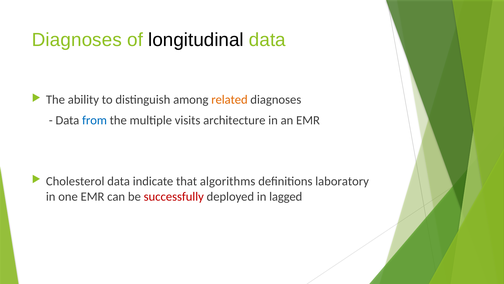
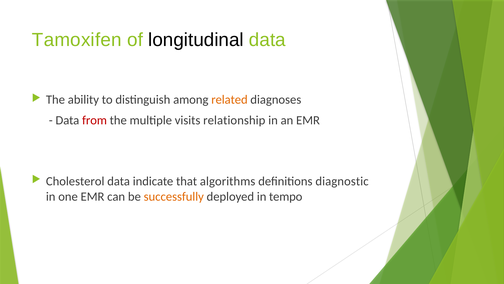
Diagnoses at (77, 40): Diagnoses -> Tamoxifen
from colour: blue -> red
architecture: architecture -> relationship
laboratory: laboratory -> diagnostic
successfully colour: red -> orange
lagged: lagged -> tempo
